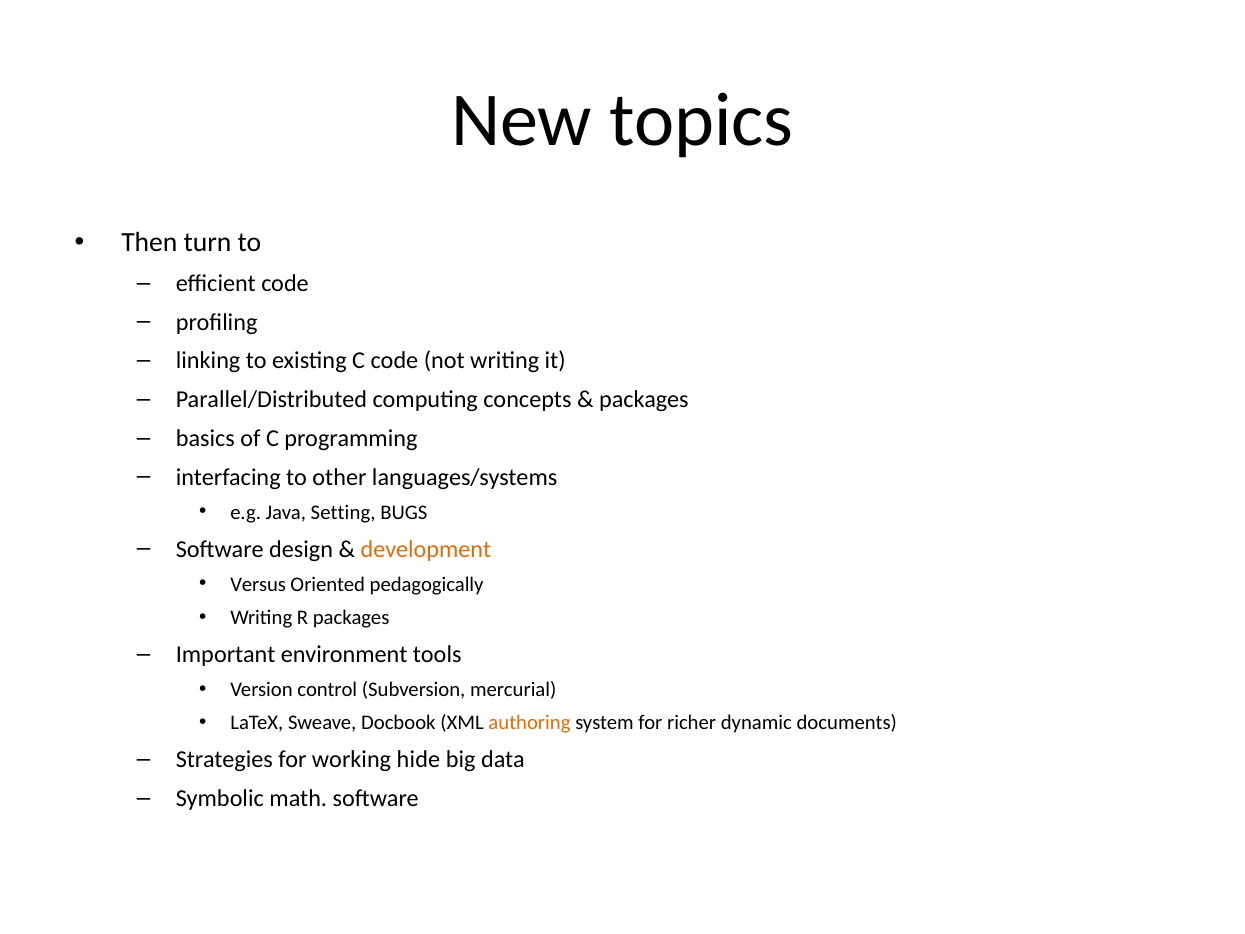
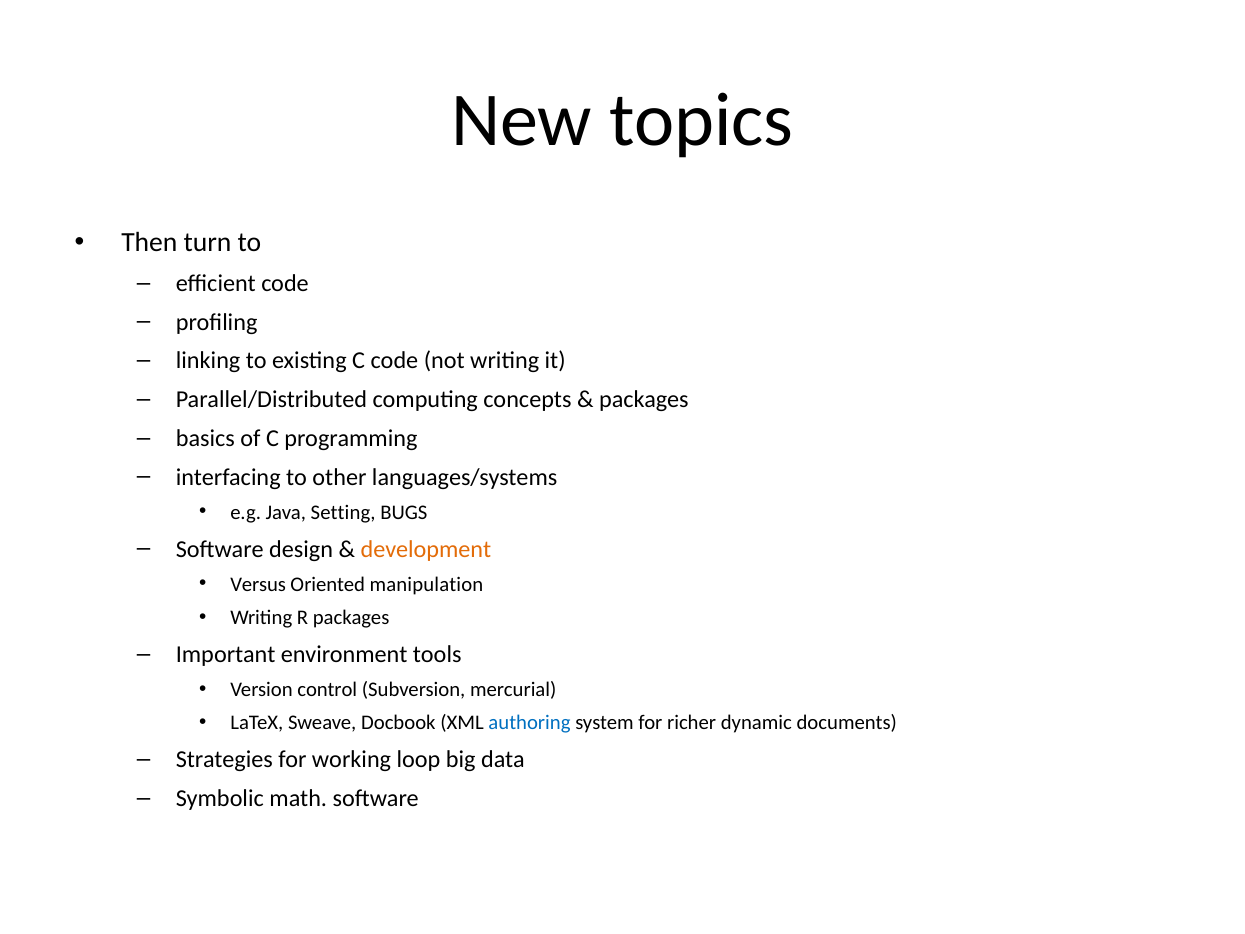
pedagogically: pedagogically -> manipulation
authoring colour: orange -> blue
hide: hide -> loop
